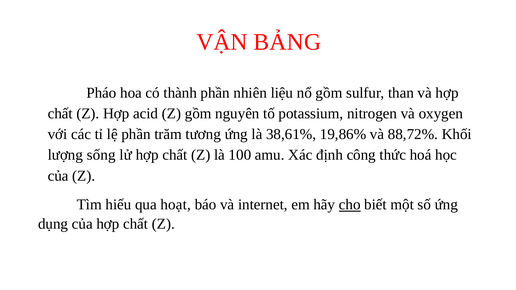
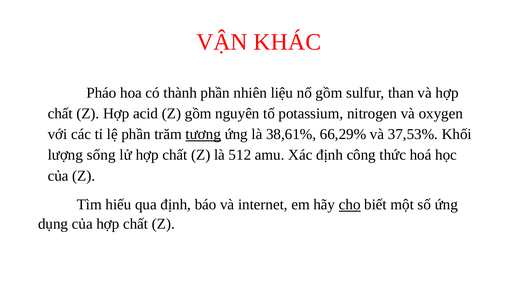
BẢNG: BẢNG -> KHÁC
tương underline: none -> present
19,86%: 19,86% -> 66,29%
88,72%: 88,72% -> 37,53%
100: 100 -> 512
qua hoạt: hoạt -> định
